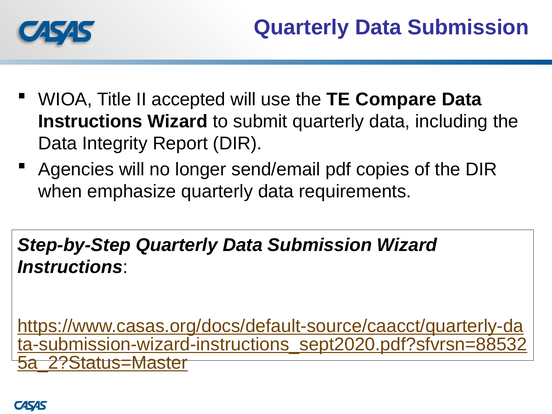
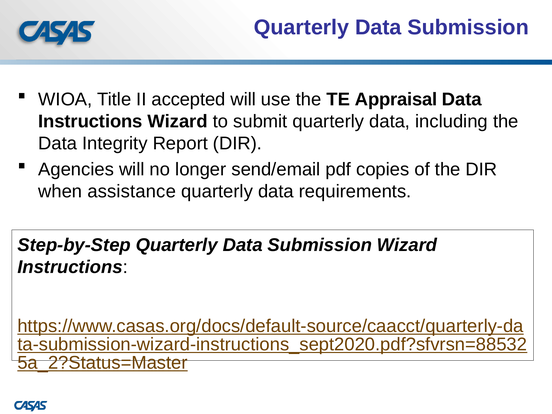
Compare: Compare -> Appraisal
emphasize: emphasize -> assistance
